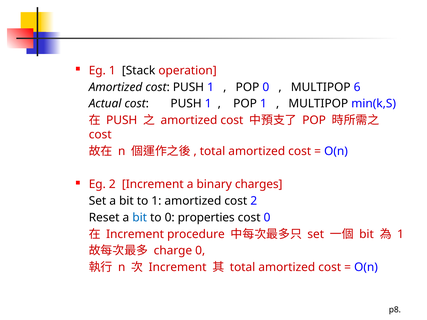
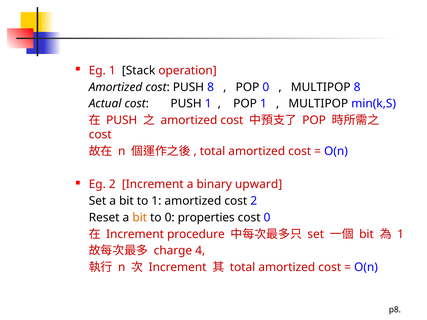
Amortized cost PUSH 1: 1 -> 8
MULTIPOP 6: 6 -> 8
charges: charges -> upward
bit at (140, 218) colour: blue -> orange
charge 0: 0 -> 4
